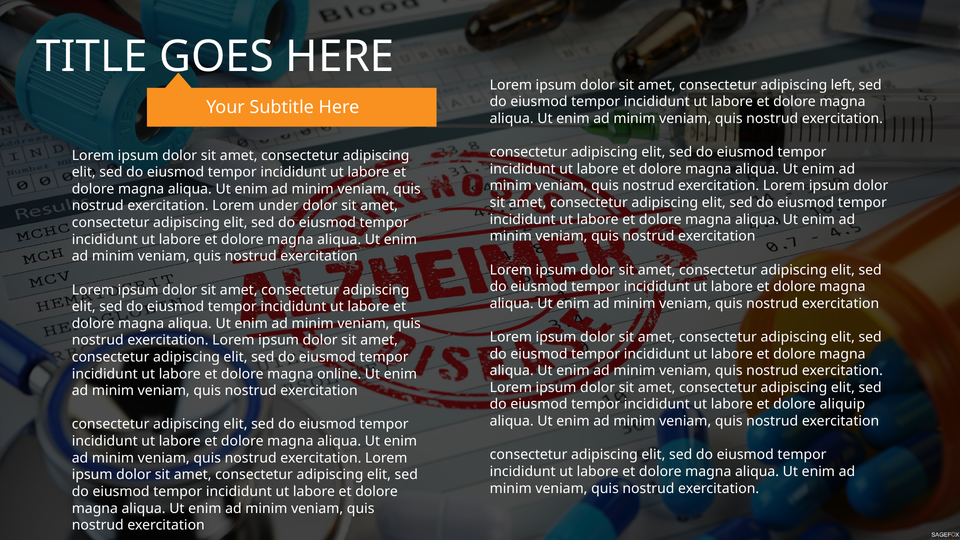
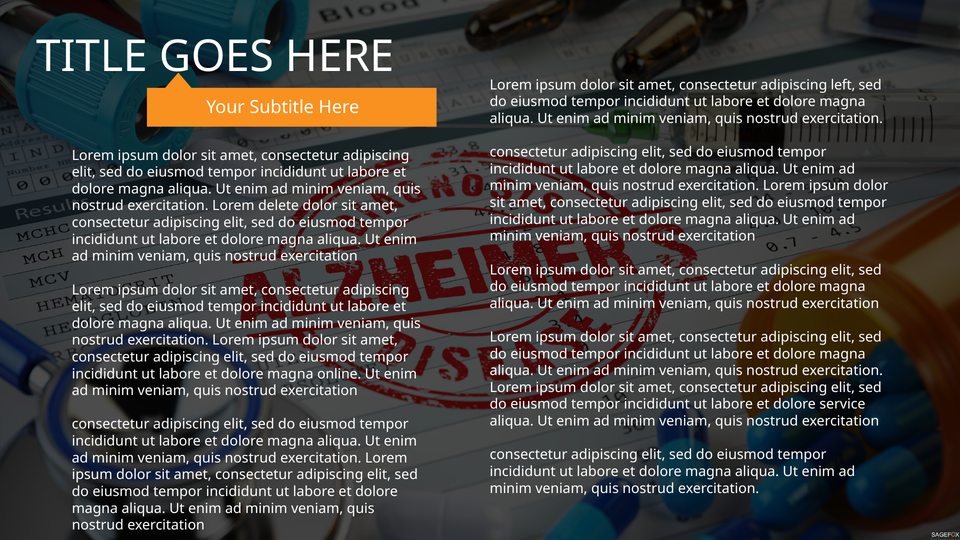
under: under -> delete
aliquip: aliquip -> service
